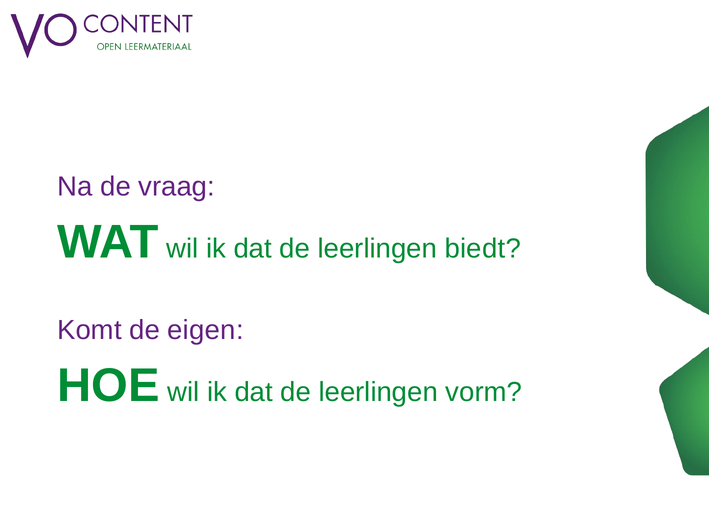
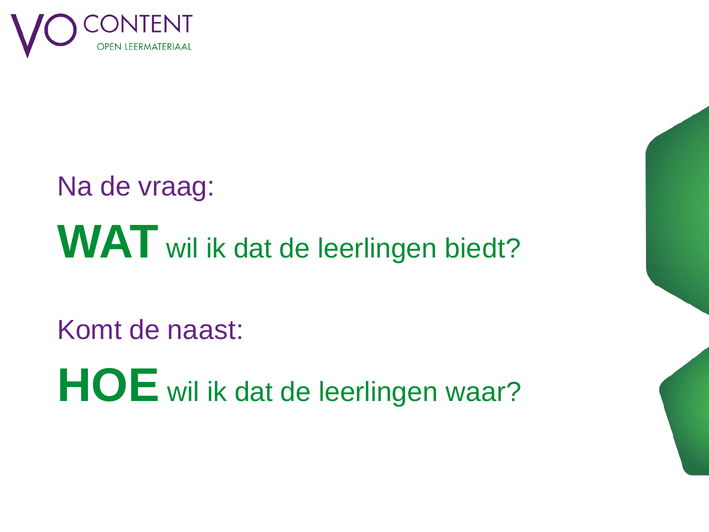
eigen: eigen -> naast
vorm: vorm -> waar
